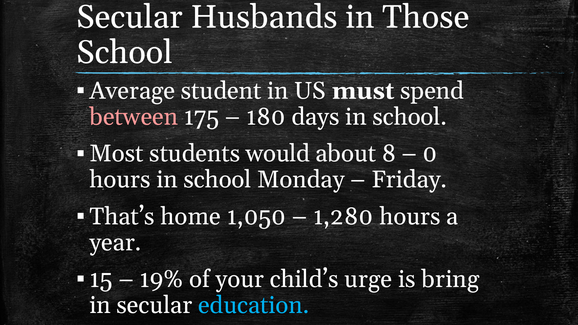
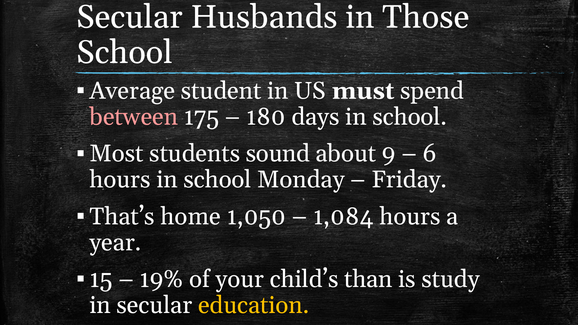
would: would -> sound
8: 8 -> 9
0: 0 -> 6
1,280: 1,280 -> 1,084
urge: urge -> than
bring: bring -> study
education colour: light blue -> yellow
